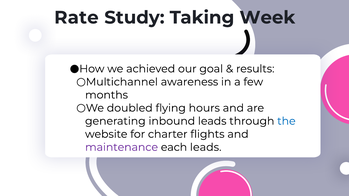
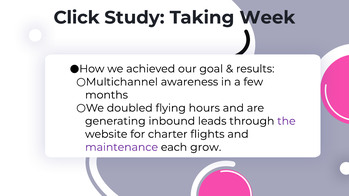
Rate: Rate -> Click
the colour: blue -> purple
each leads: leads -> grow
